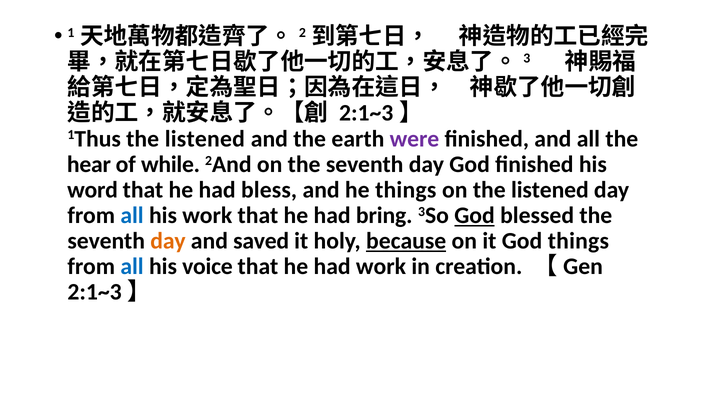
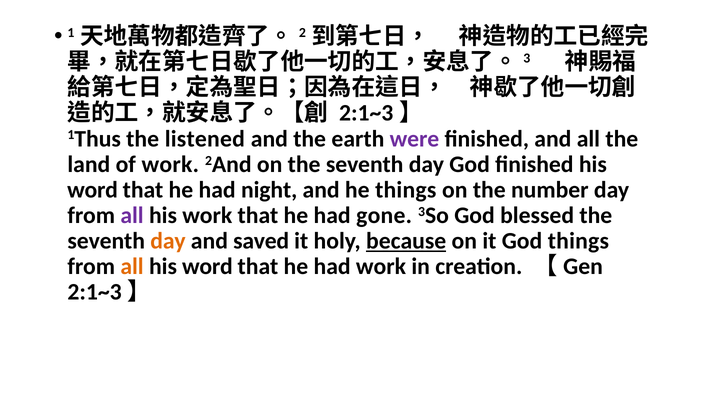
hear: hear -> land
of while: while -> work
bless: bless -> night
on the listened: listened -> number
all at (132, 216) colour: blue -> purple
bring: bring -> gone
God at (475, 216) underline: present -> none
all at (132, 267) colour: blue -> orange
voice at (207, 267): voice -> word
